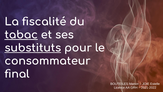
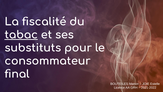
substituts underline: present -> none
